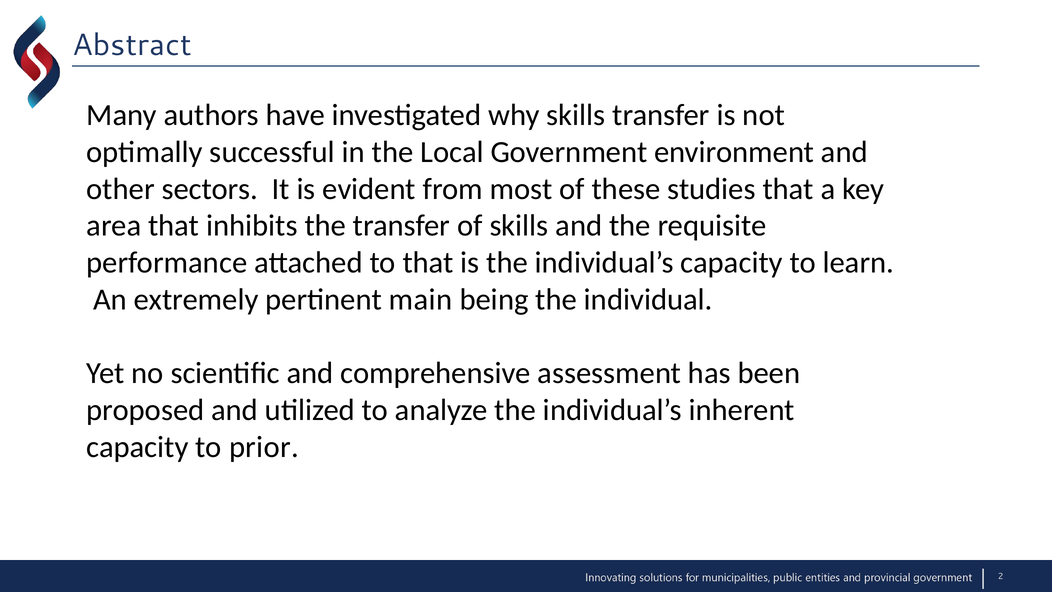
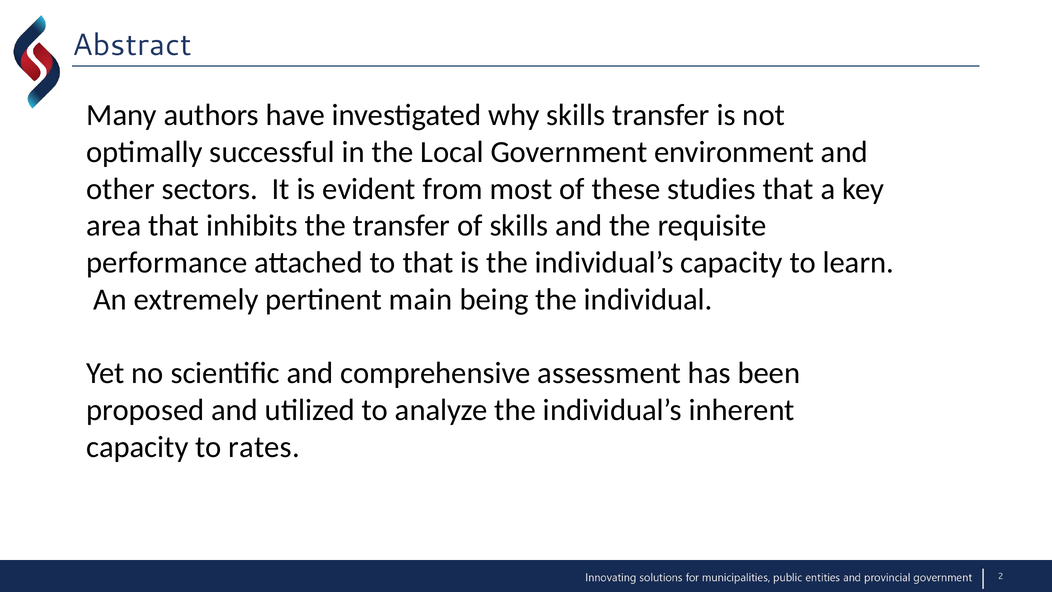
prior: prior -> rates
